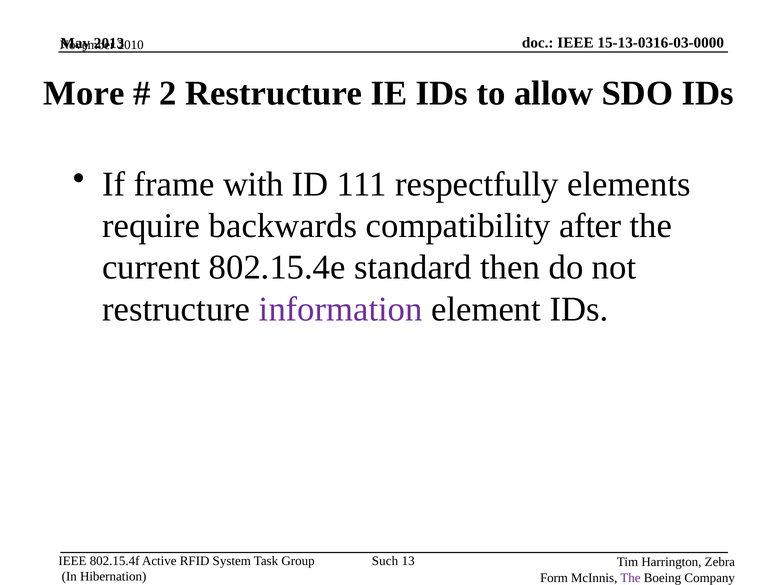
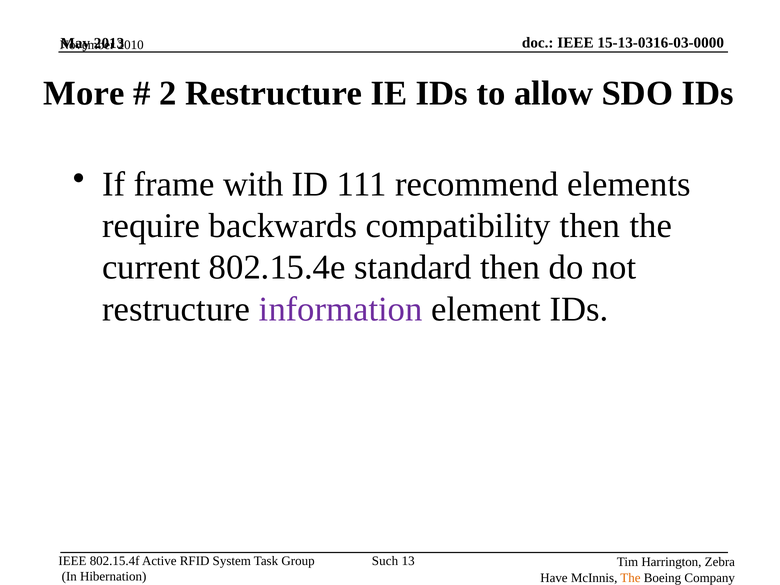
respectfully: respectfully -> recommend
compatibility after: after -> then
Form: Form -> Have
The at (630, 578) colour: purple -> orange
